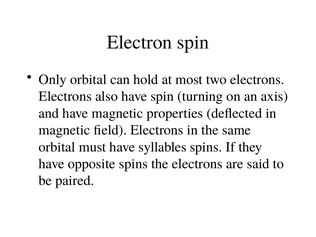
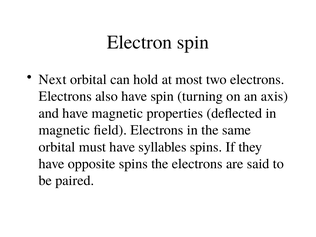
Only: Only -> Next
